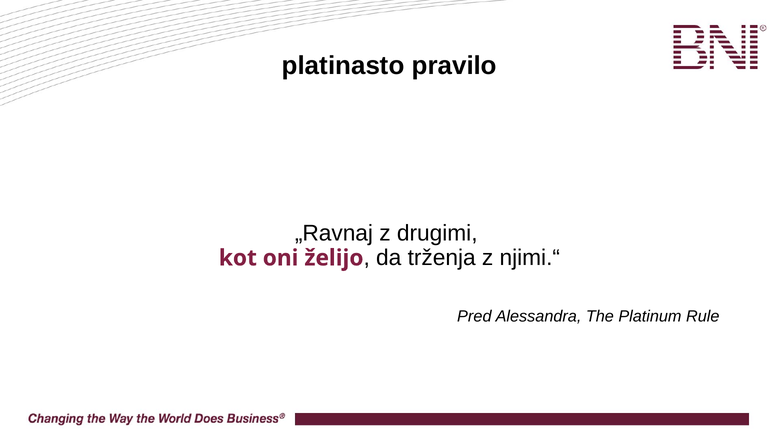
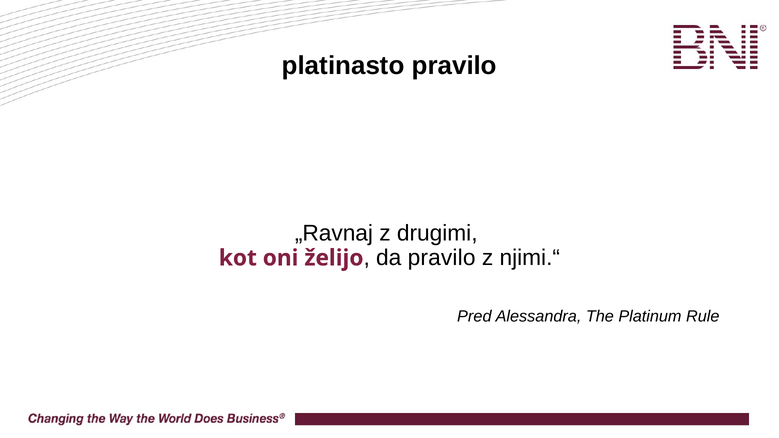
da trženja: trženja -> pravilo
